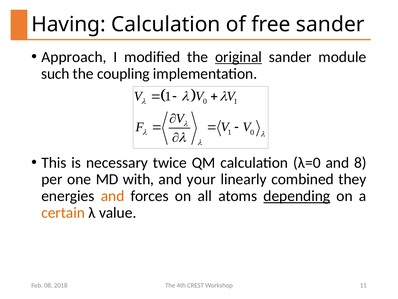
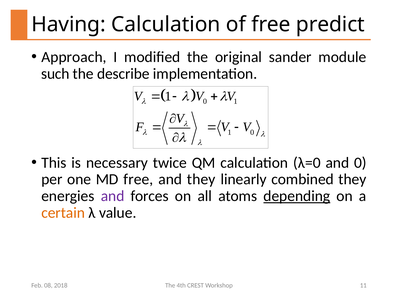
free sander: sander -> predict
original underline: present -> none
coupling: coupling -> describe
and 8: 8 -> 0
MD with: with -> free
and your: your -> they
and at (113, 196) colour: orange -> purple
